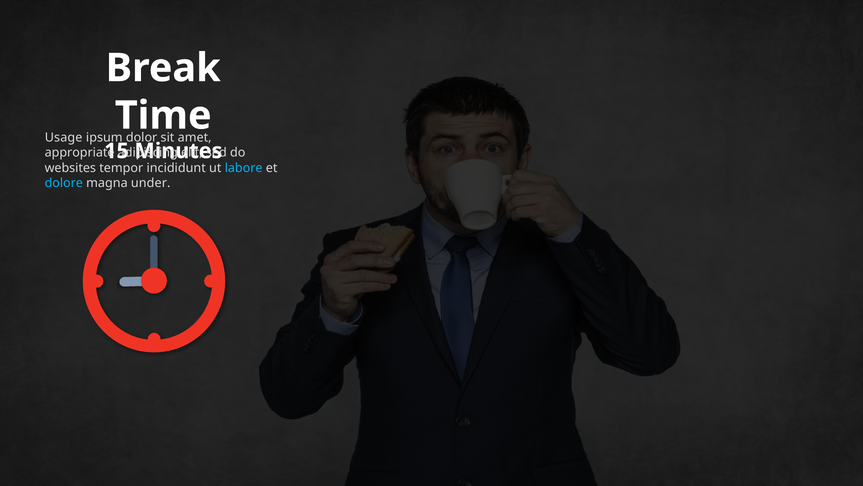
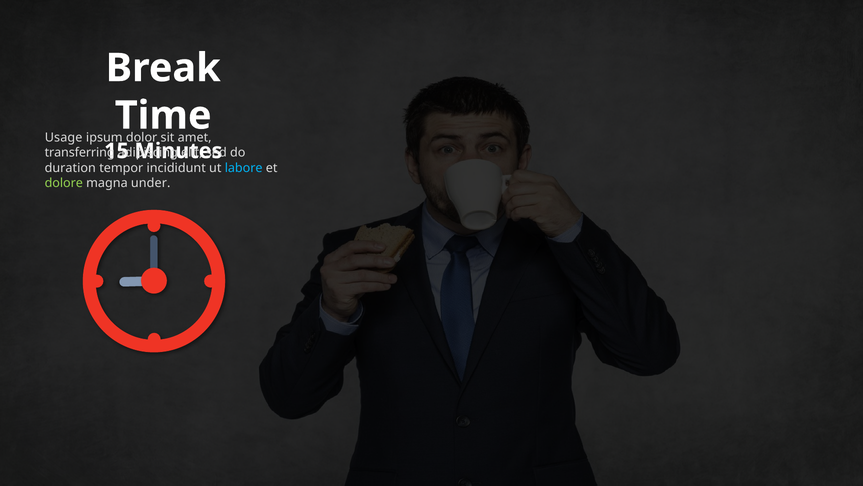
appropriate: appropriate -> transferring
websites: websites -> duration
dolore colour: light blue -> light green
